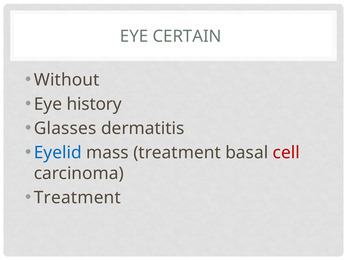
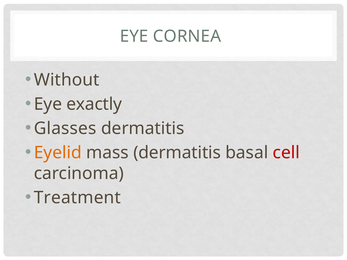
CERTAIN: CERTAIN -> CORNEA
history: history -> exactly
Eyelid colour: blue -> orange
mass treatment: treatment -> dermatitis
